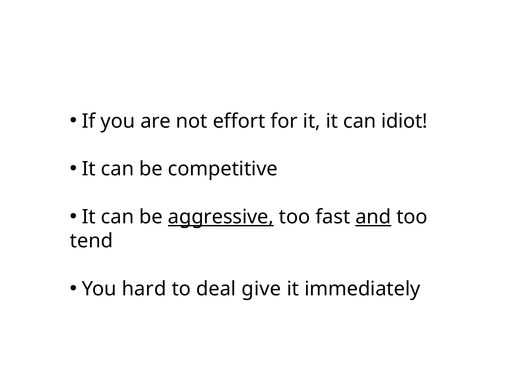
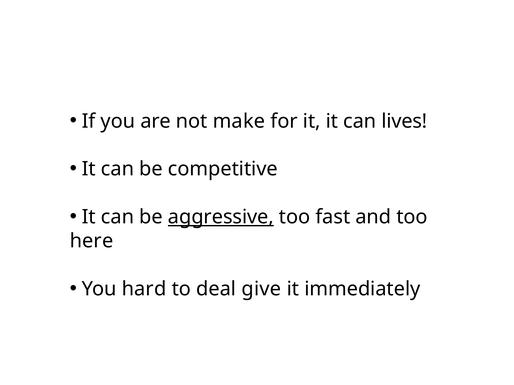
effort: effort -> make
idiot: idiot -> lives
and underline: present -> none
tend: tend -> here
